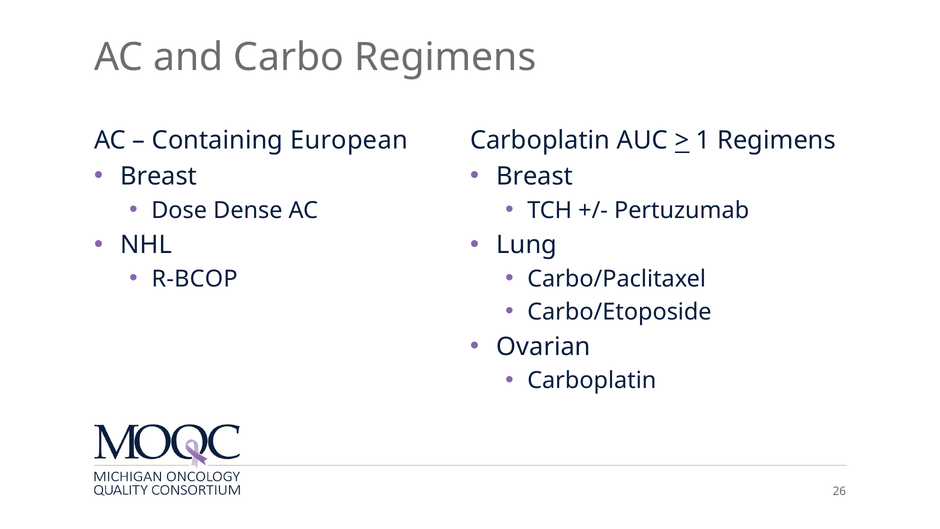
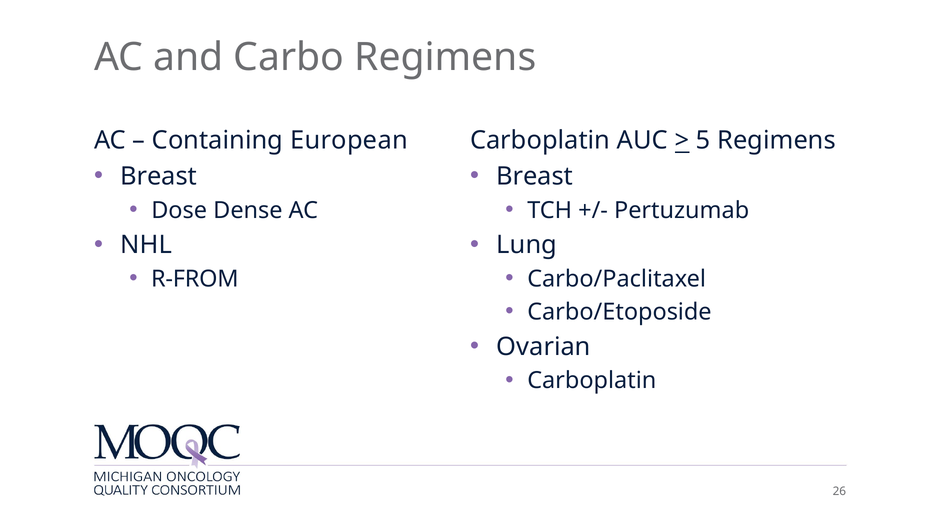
1: 1 -> 5
R-BCOP: R-BCOP -> R-FROM
